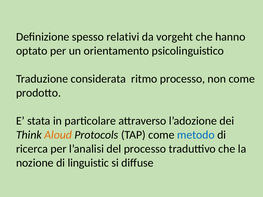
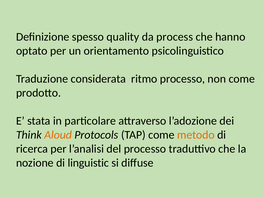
relativi: relativi -> quality
vorgeht: vorgeht -> process
metodo colour: blue -> orange
